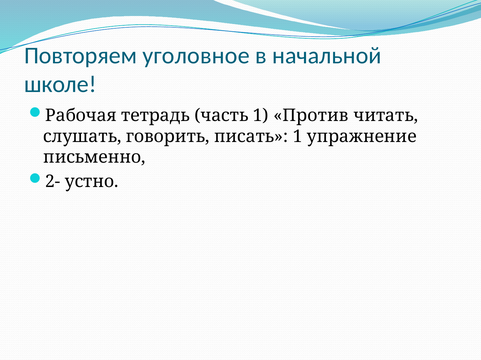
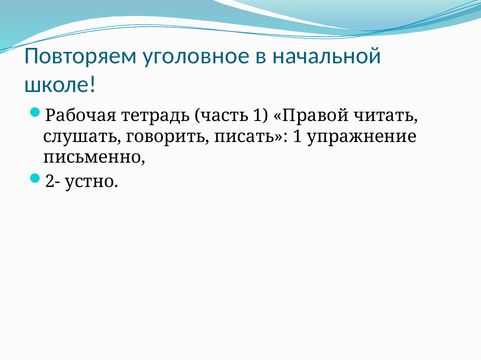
Против: Против -> Правой
